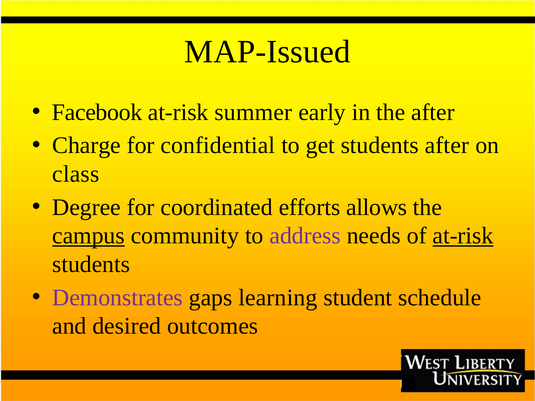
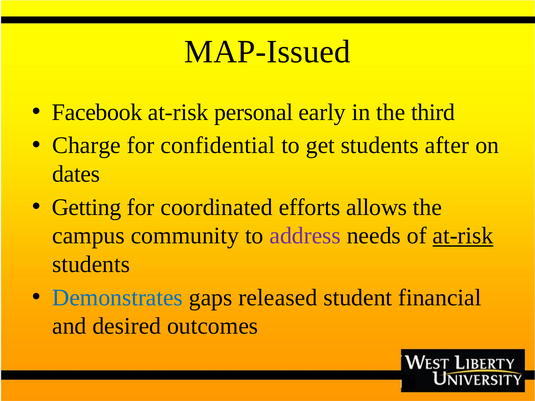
summer: summer -> personal
the after: after -> third
class: class -> dates
Degree: Degree -> Getting
campus underline: present -> none
Demonstrates colour: purple -> blue
learning: learning -> released
schedule: schedule -> financial
